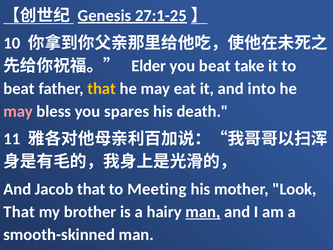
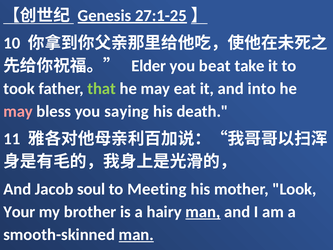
beat at (19, 89): beat -> took
that at (102, 89) colour: yellow -> light green
spares: spares -> saying
Jacob that: that -> soul
That at (19, 212): That -> Your
man at (136, 234) underline: none -> present
